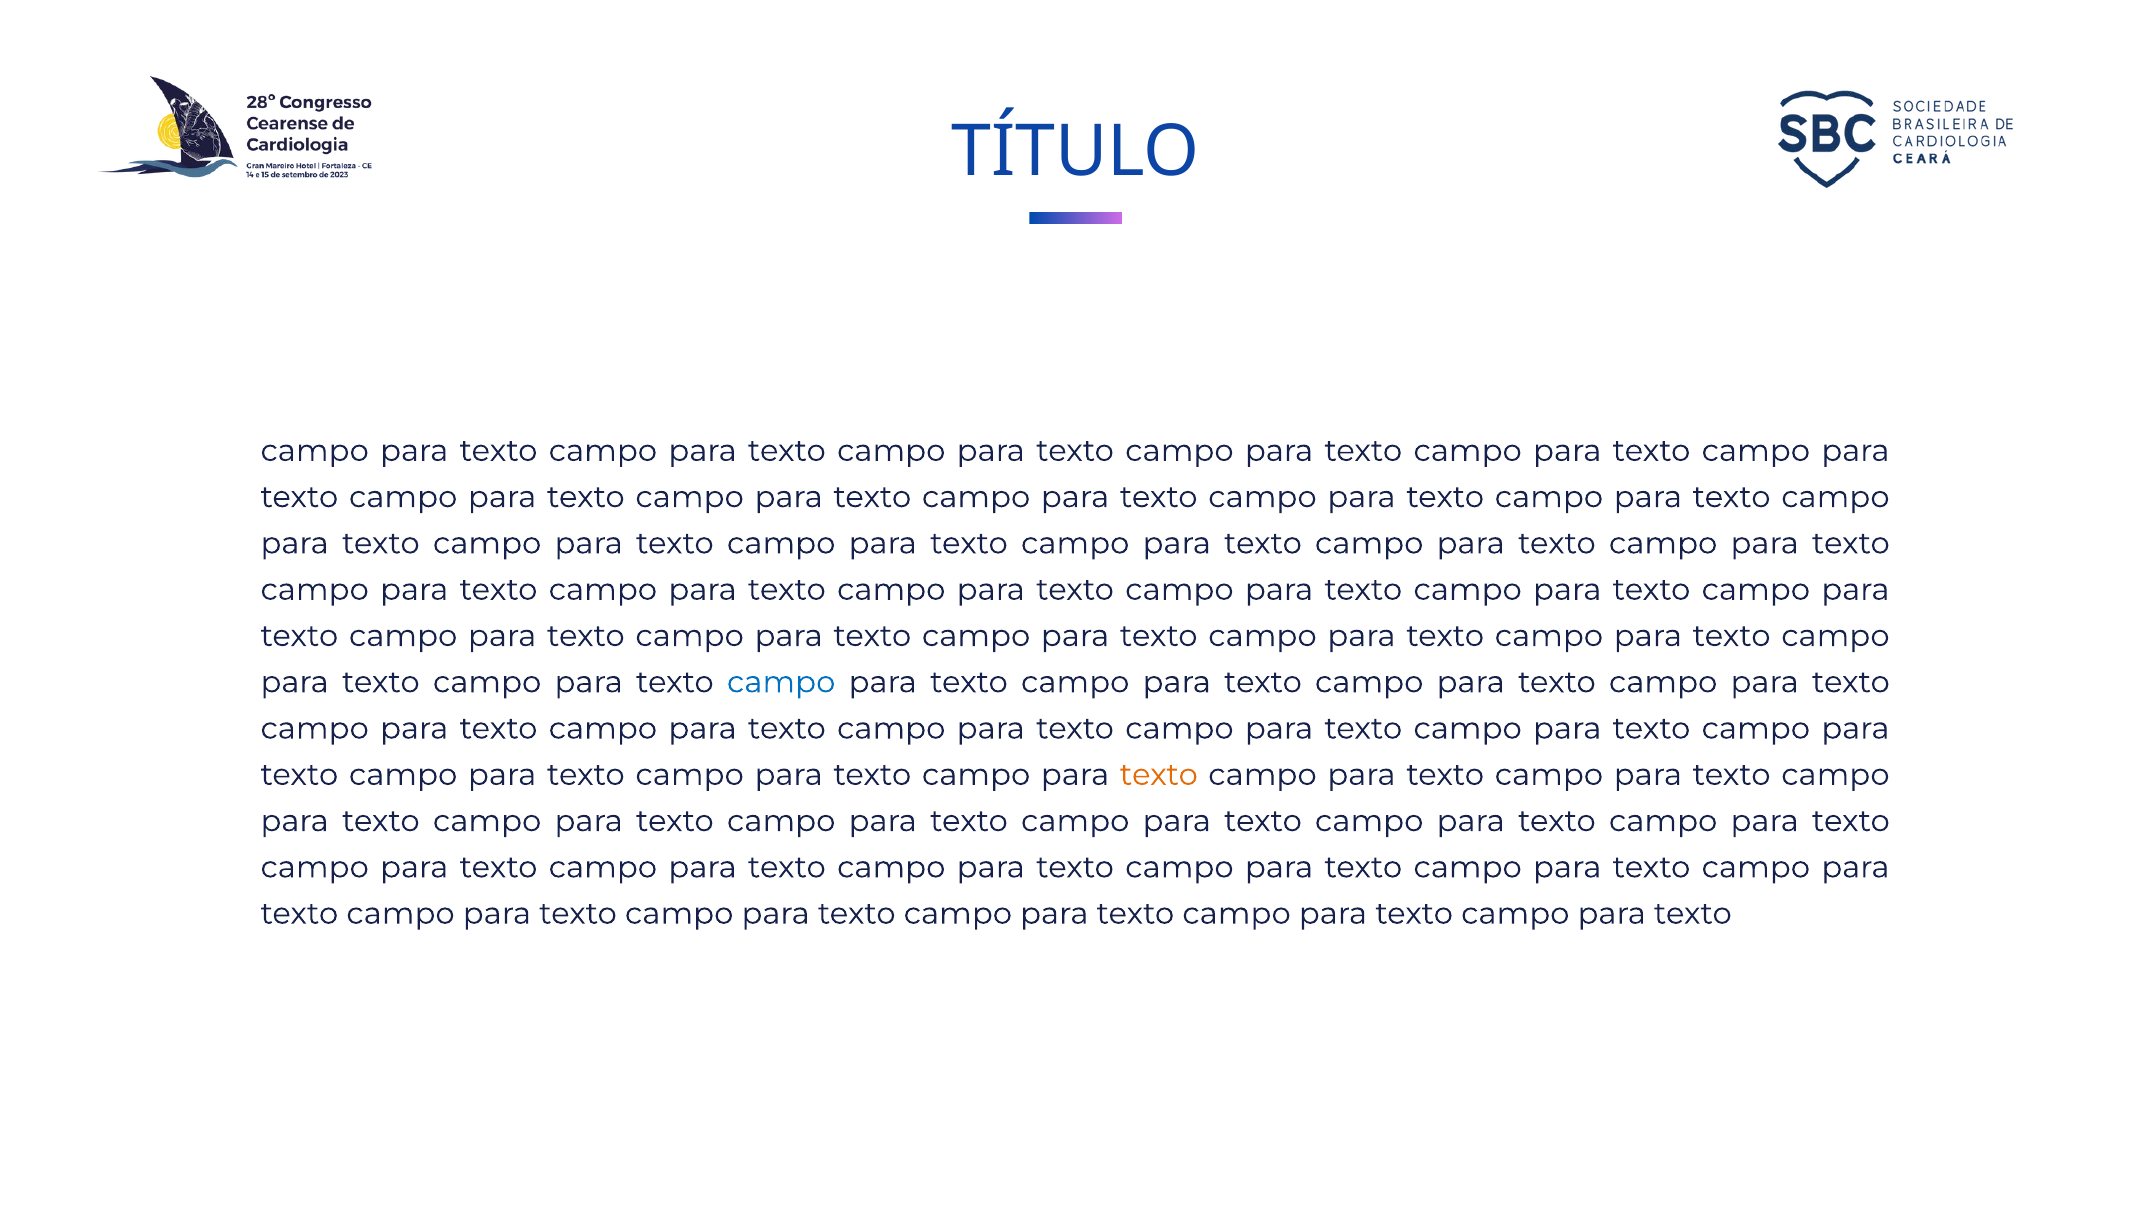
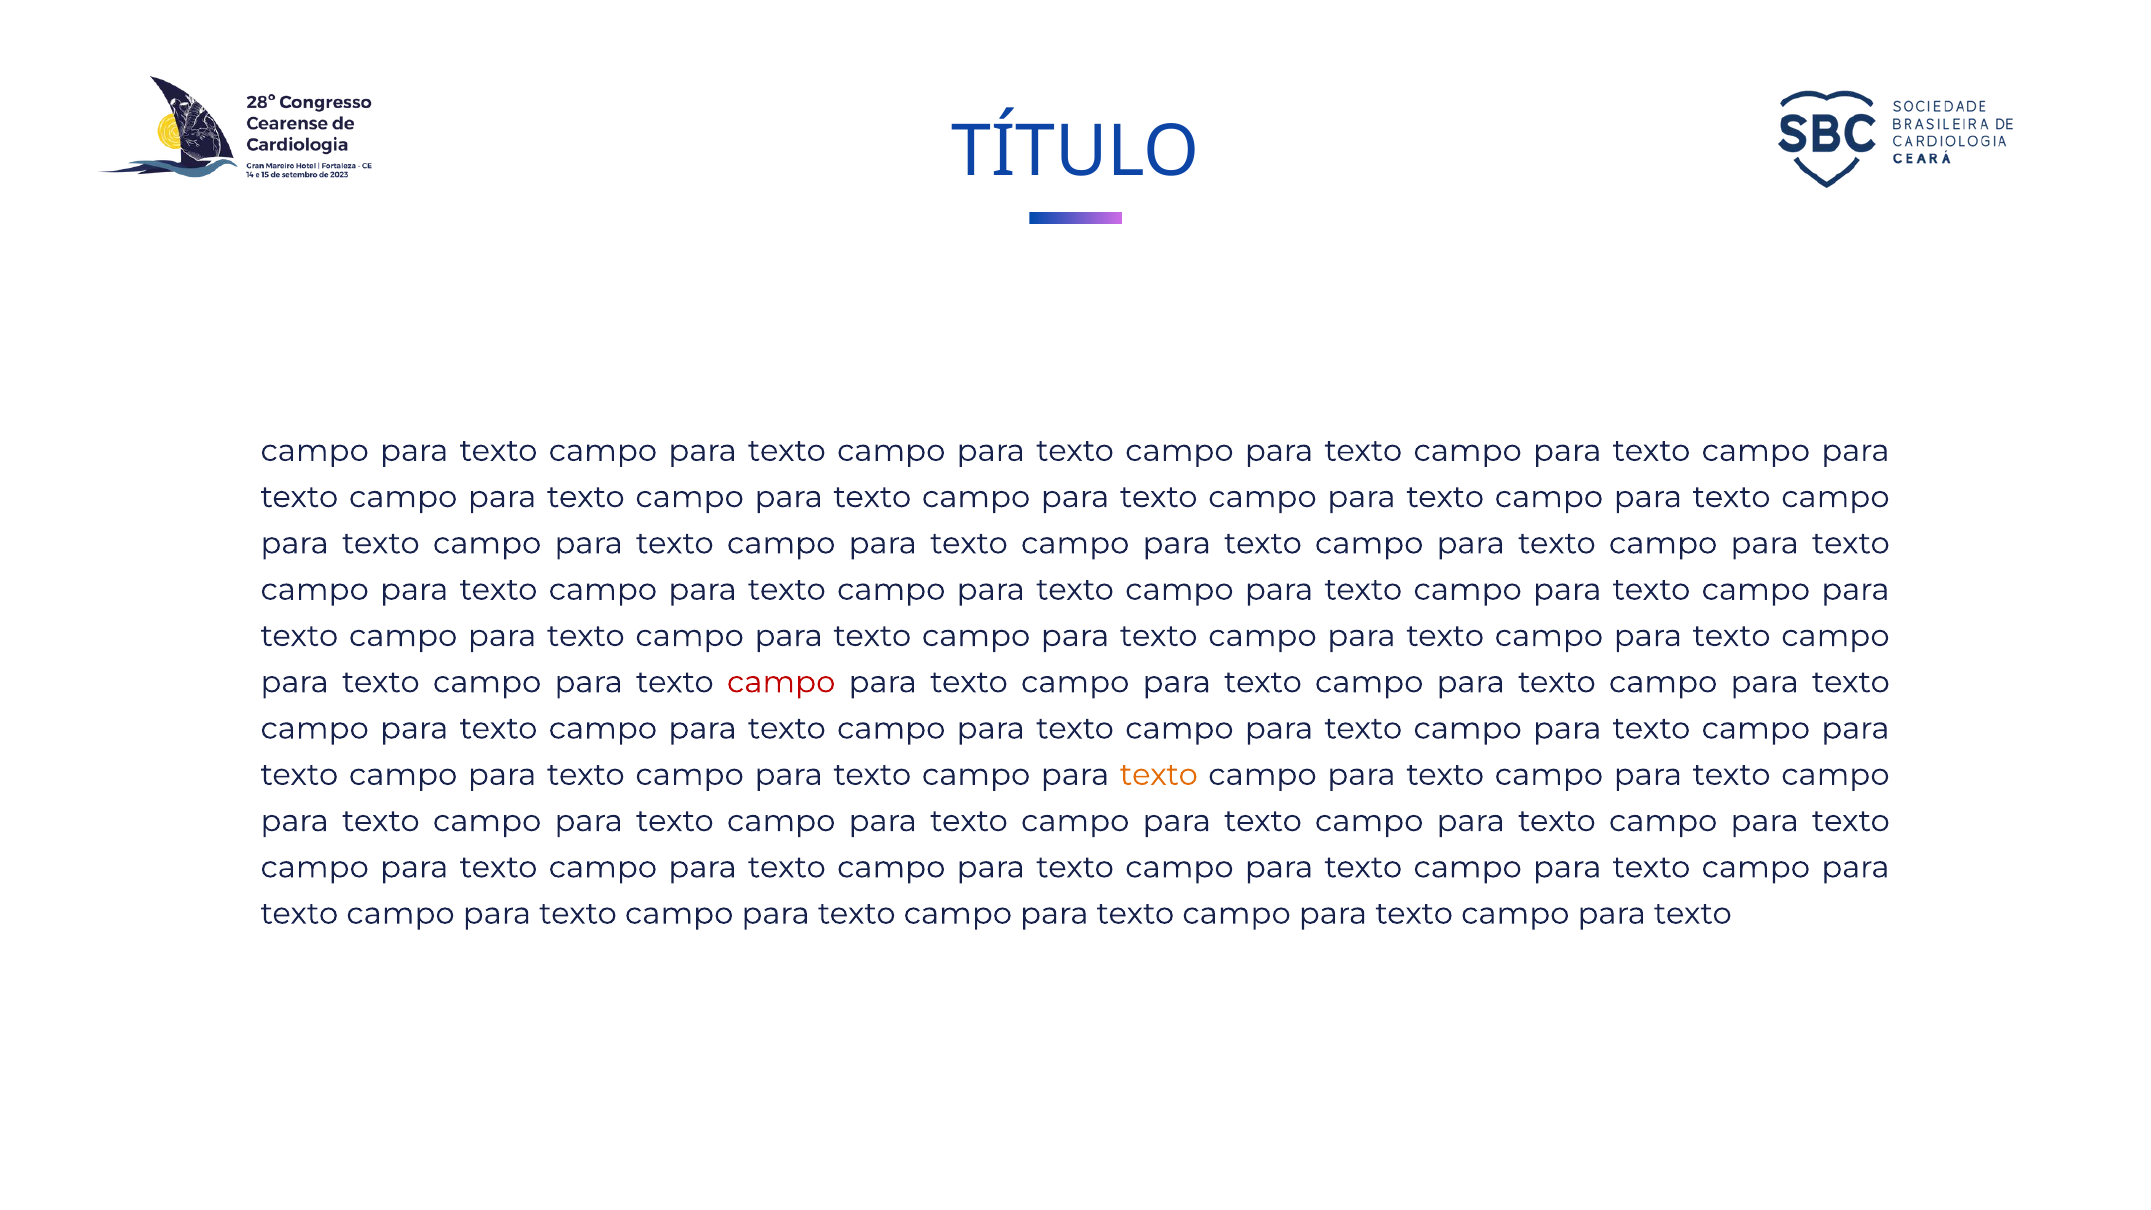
campo at (781, 682) colour: blue -> red
